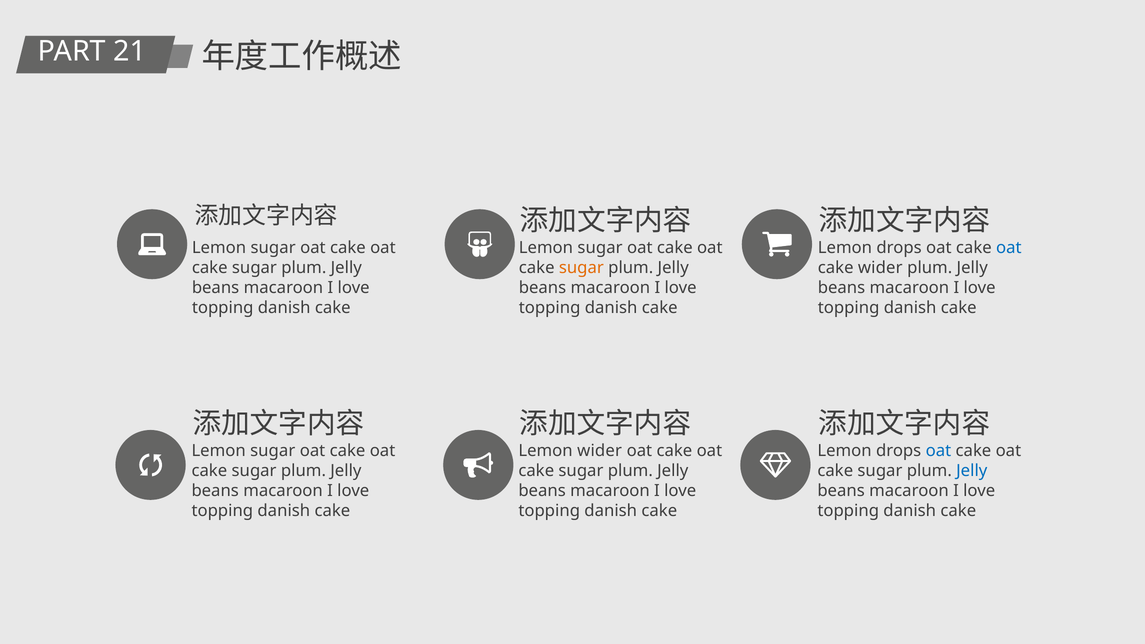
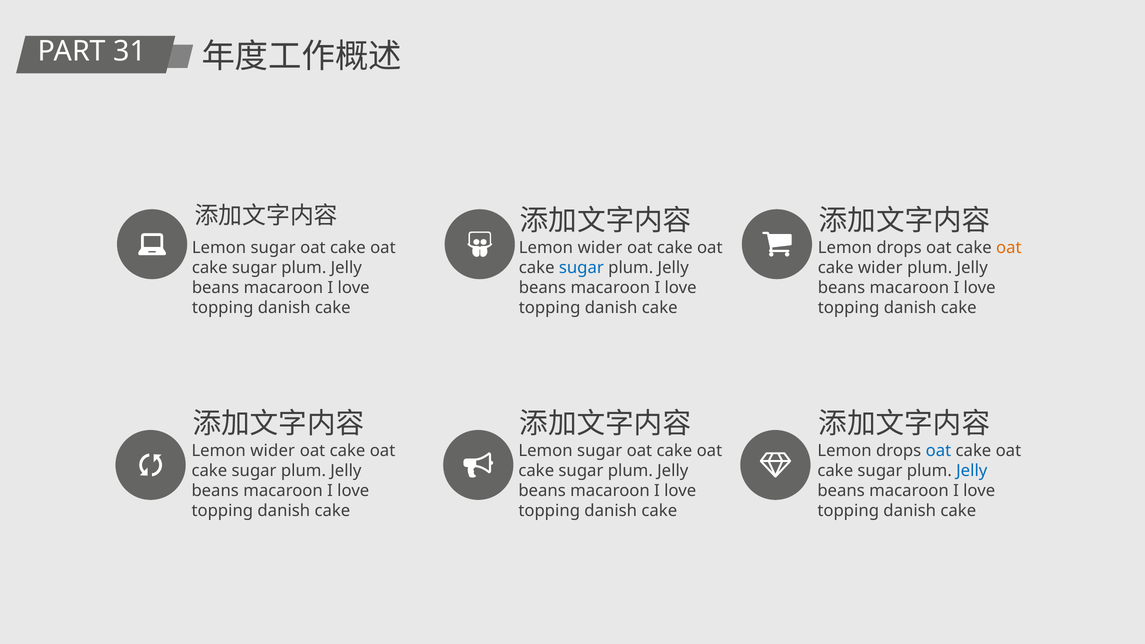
21: 21 -> 31
sugar at (600, 248): sugar -> wider
oat at (1009, 248) colour: blue -> orange
sugar at (581, 268) colour: orange -> blue
sugar at (273, 451): sugar -> wider
wider at (600, 451): wider -> sugar
